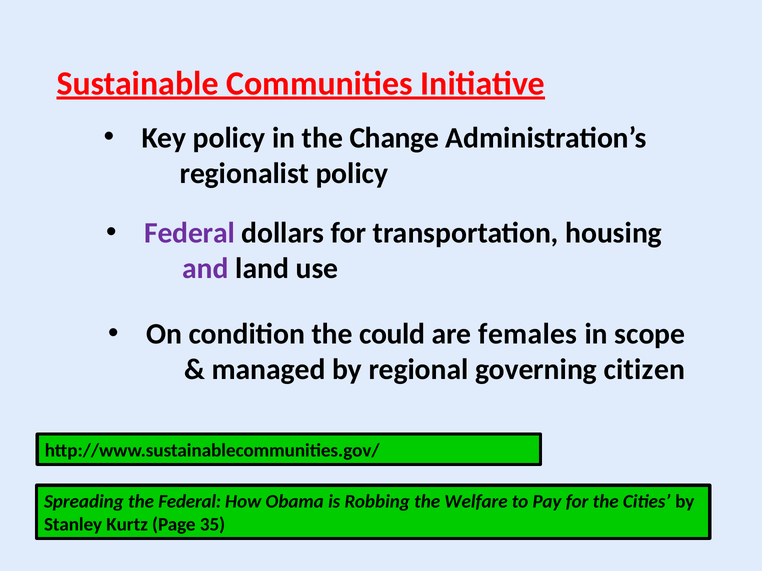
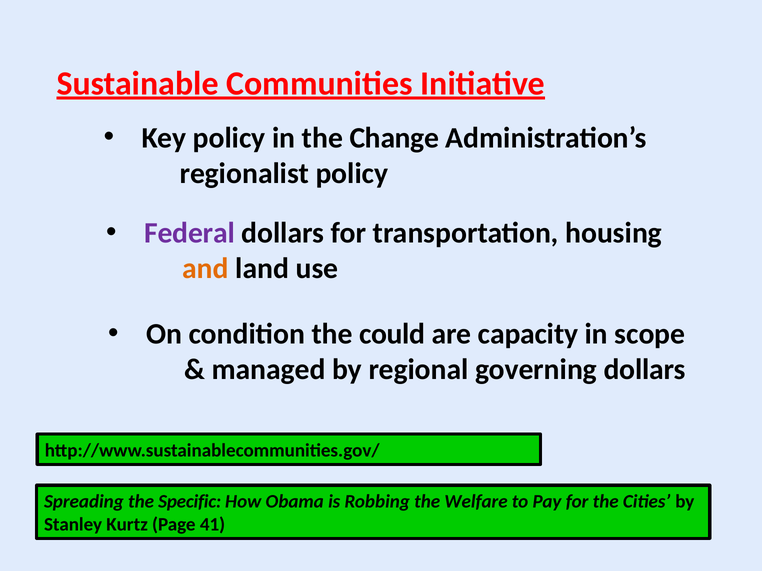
and colour: purple -> orange
females: females -> capacity
governing citizen: citizen -> dollars
the Federal: Federal -> Specific
35: 35 -> 41
